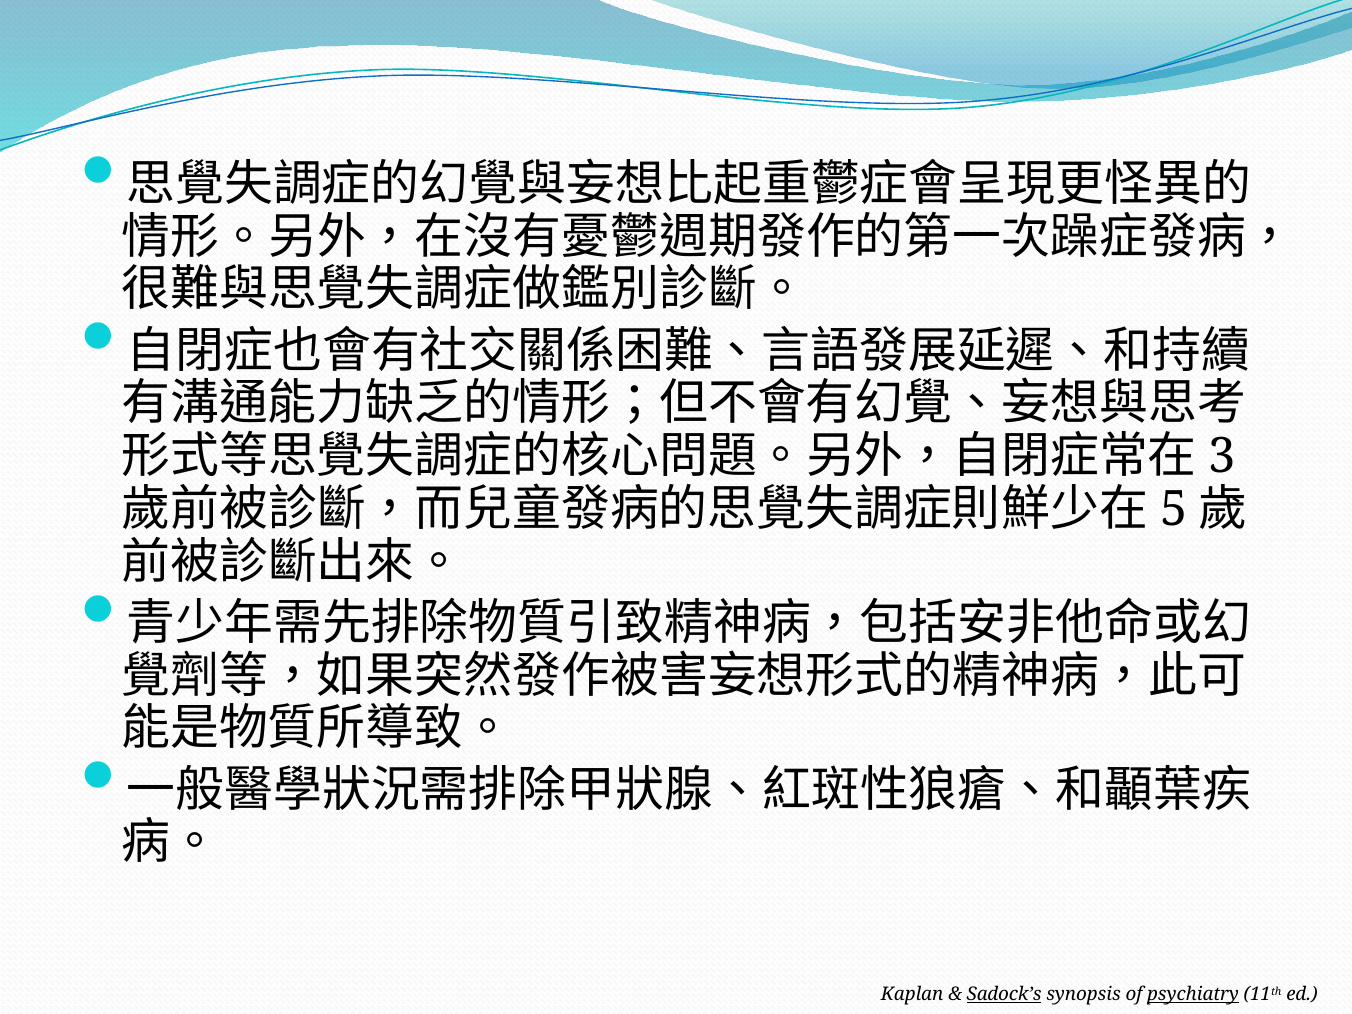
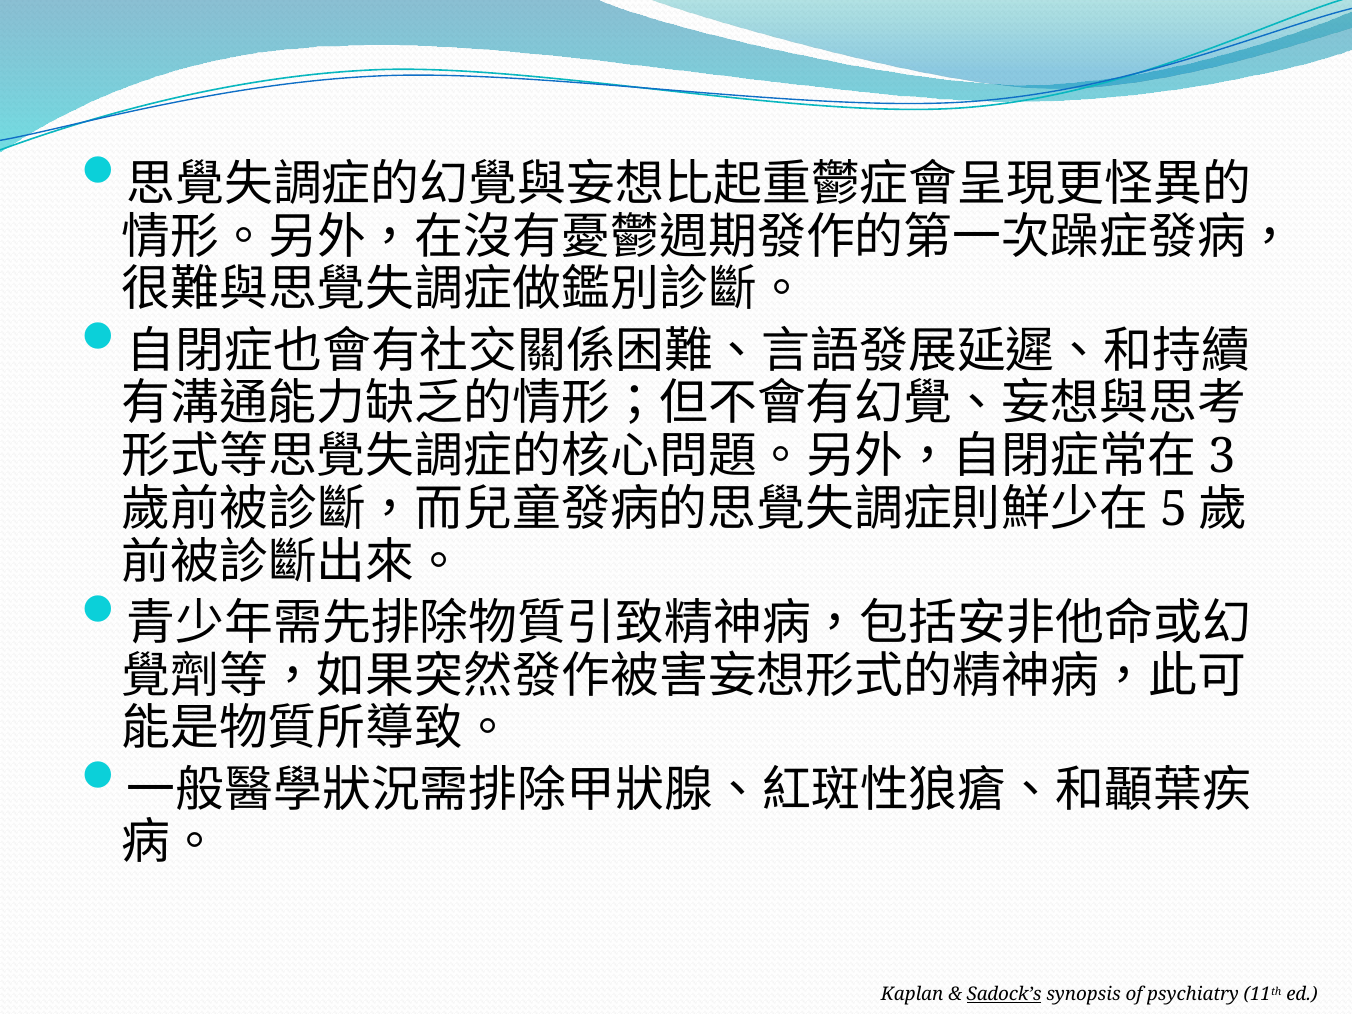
psychiatry underline: present -> none
